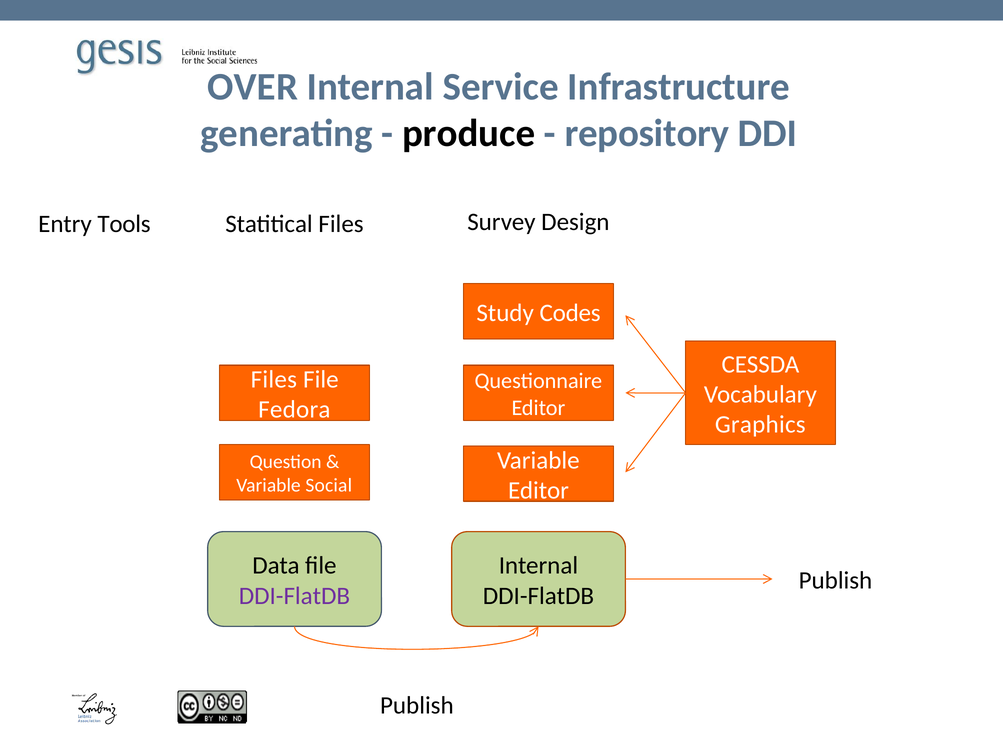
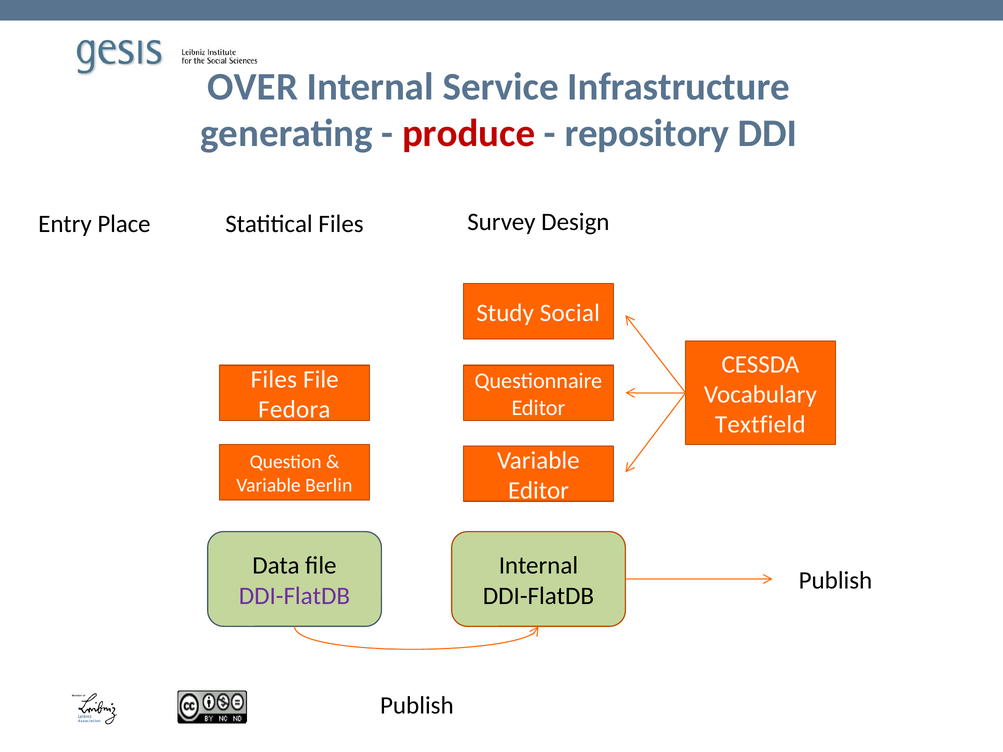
produce colour: black -> red
Tools: Tools -> Place
Codes: Codes -> Social
Graphics: Graphics -> Textfield
Social: Social -> Berlin
